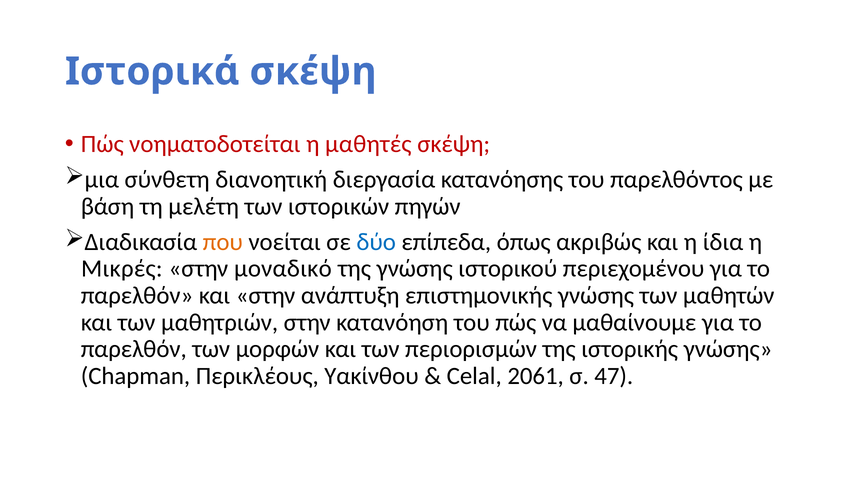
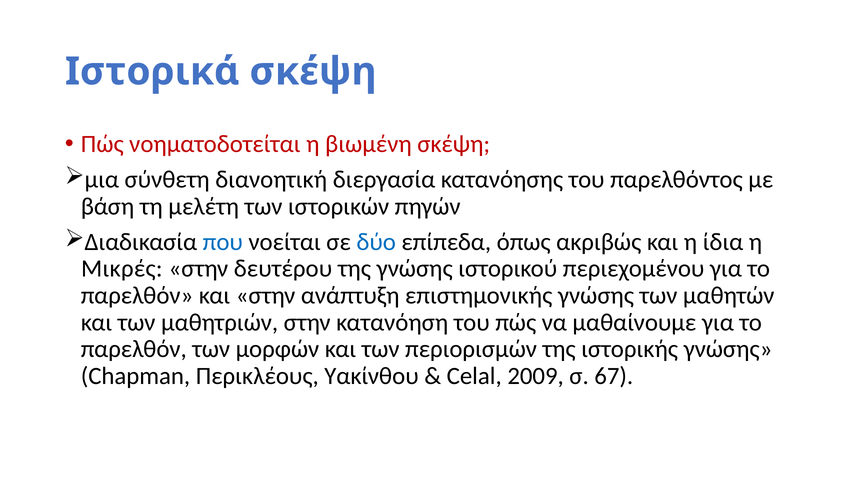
μαθητές: μαθητές -> βιωμένη
που colour: orange -> blue
μοναδικό: μοναδικό -> δευτέρου
2061: 2061 -> 2009
47: 47 -> 67
